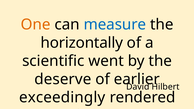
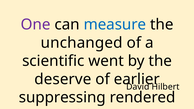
One colour: orange -> purple
horizontally: horizontally -> unchanged
exceedingly: exceedingly -> suppressing
